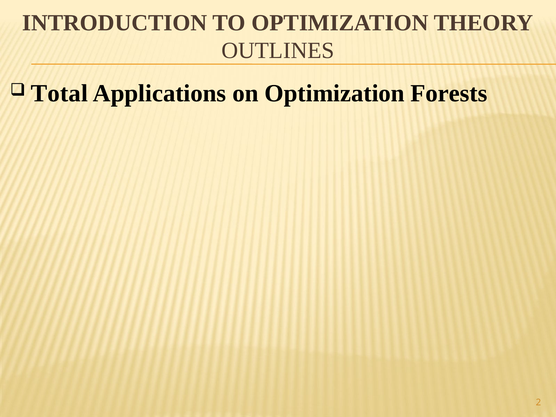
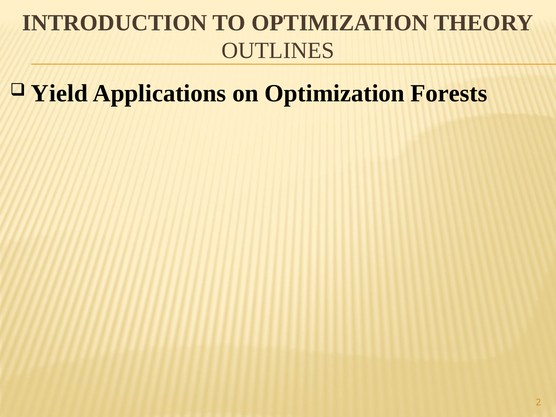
Total: Total -> Yield
